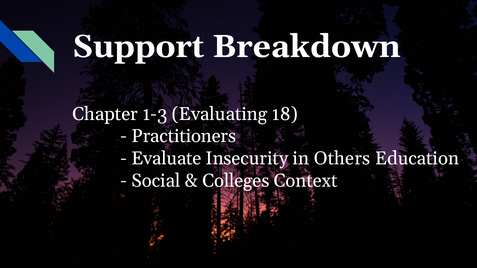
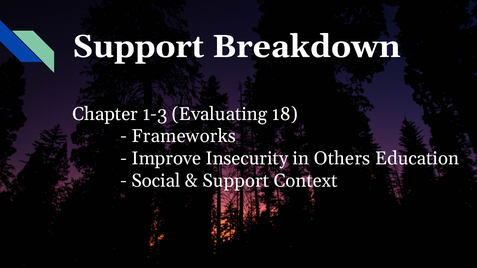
Practitioners: Practitioners -> Frameworks
Evaluate: Evaluate -> Improve
Colleges at (236, 181): Colleges -> Support
